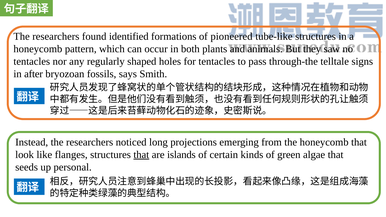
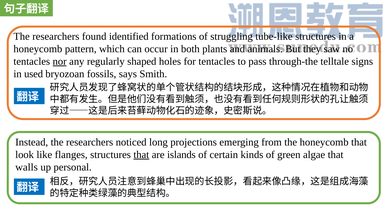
pioneered: pioneered -> struggling
nor underline: none -> present
after: after -> used
seeds: seeds -> walls
